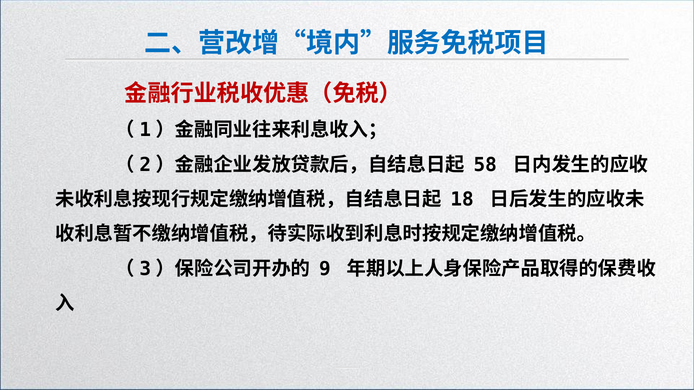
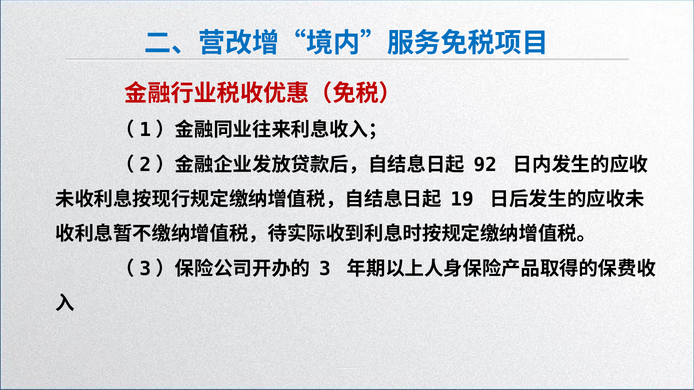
58: 58 -> 92
18: 18 -> 19
9: 9 -> 3
